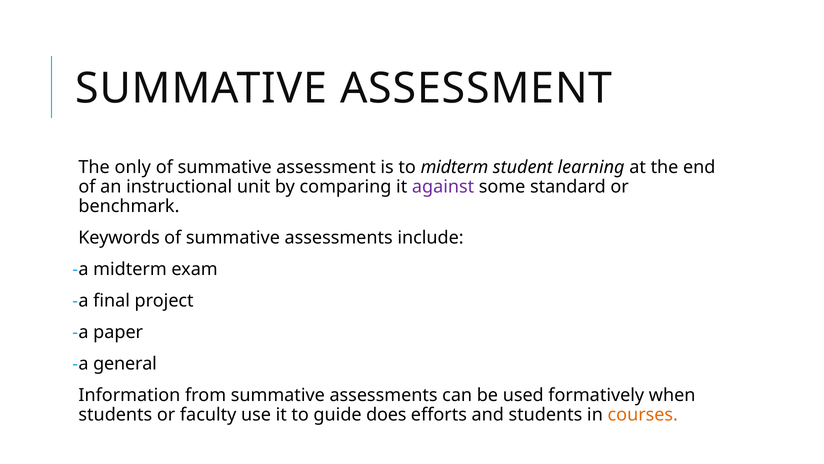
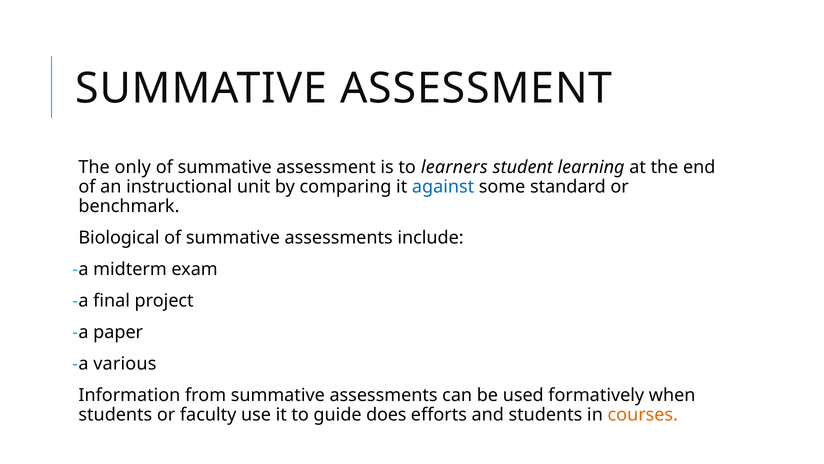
to midterm: midterm -> learners
against colour: purple -> blue
Keywords: Keywords -> Biological
general: general -> various
